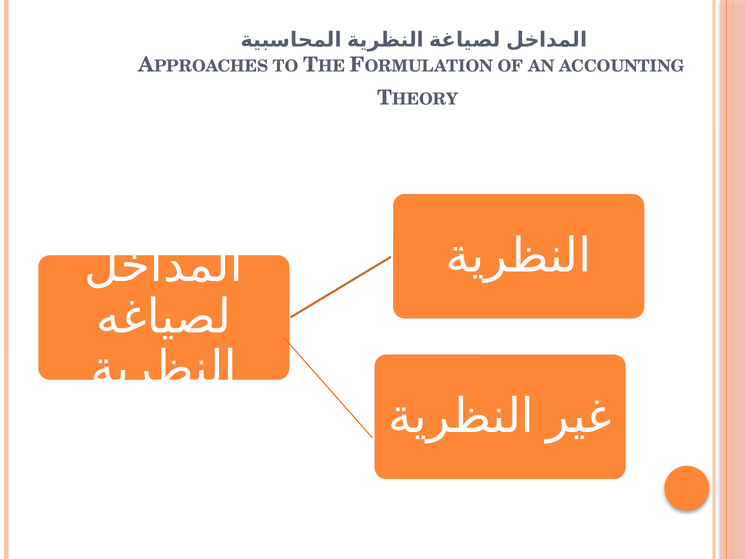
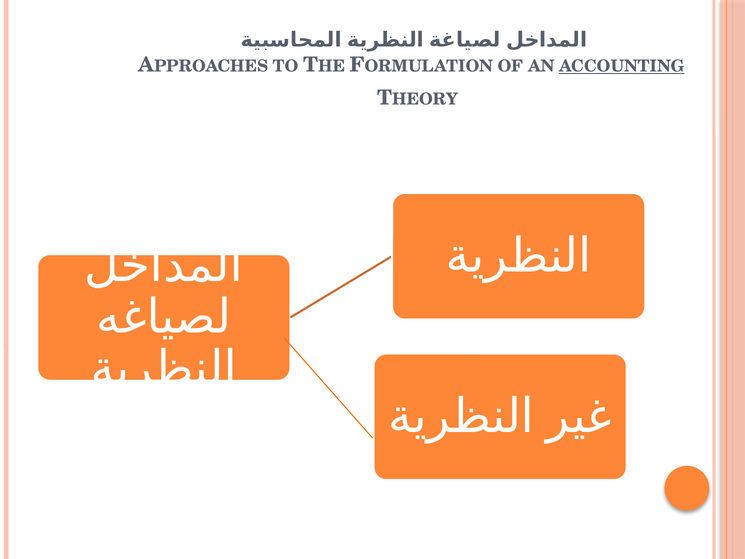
ACCOUNTING underline: none -> present
